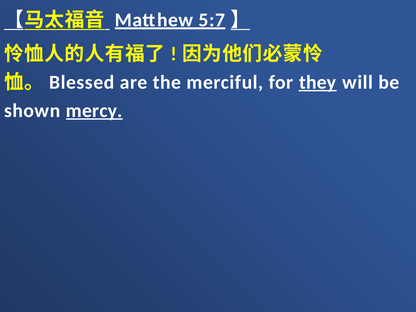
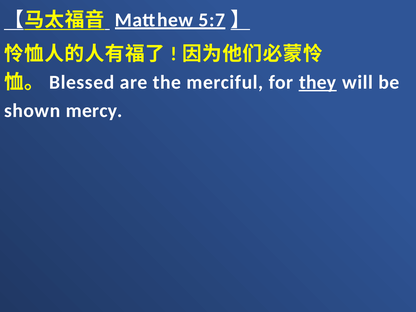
mercy underline: present -> none
